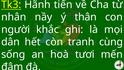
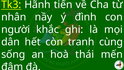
thân: thân -> đình
tươi: tươi -> thái
